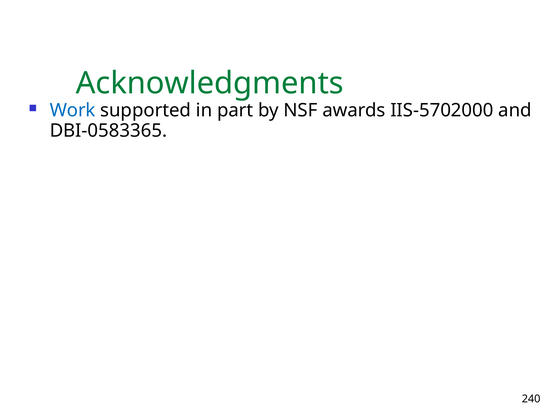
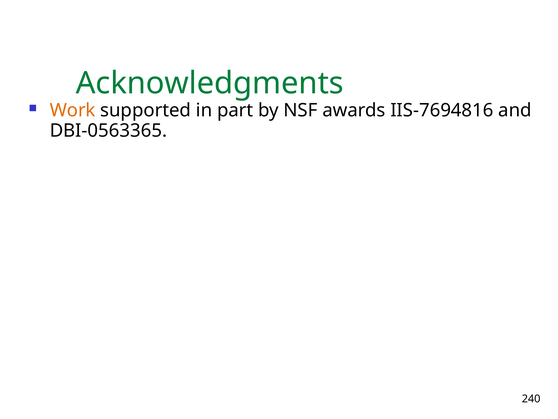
Work colour: blue -> orange
IIS-5702000: IIS-5702000 -> IIS-7694816
DBI-0583365: DBI-0583365 -> DBI-0563365
